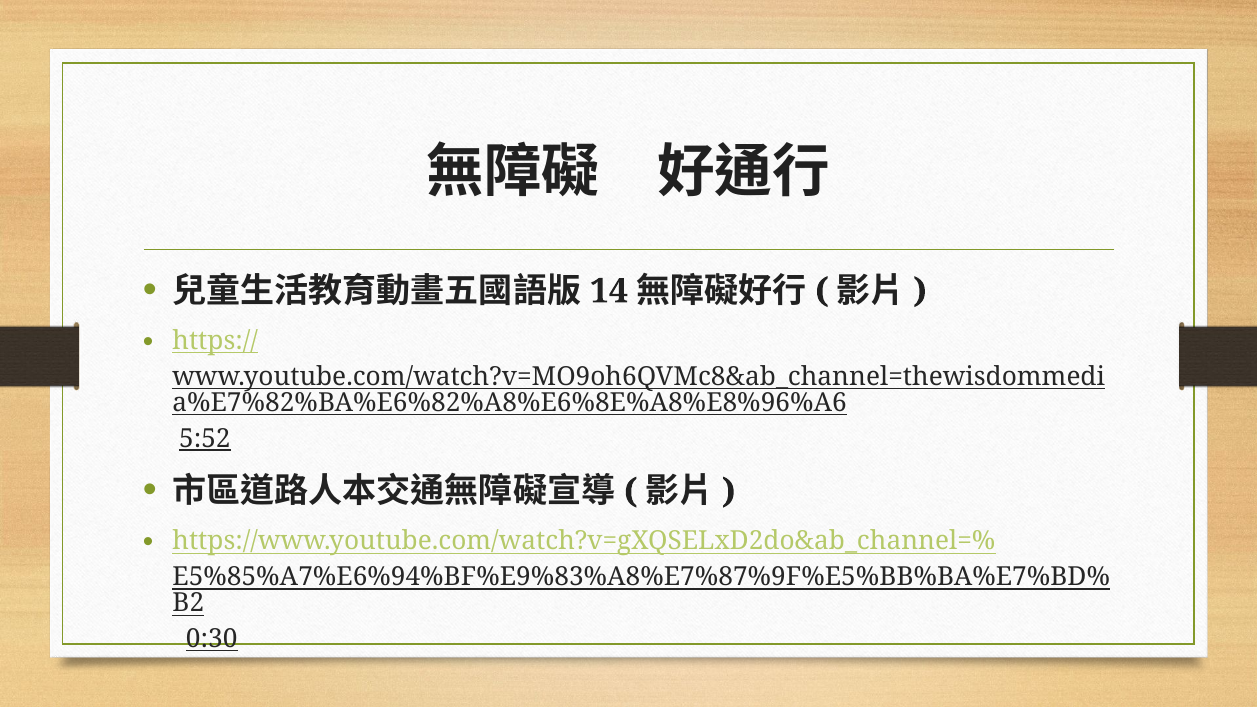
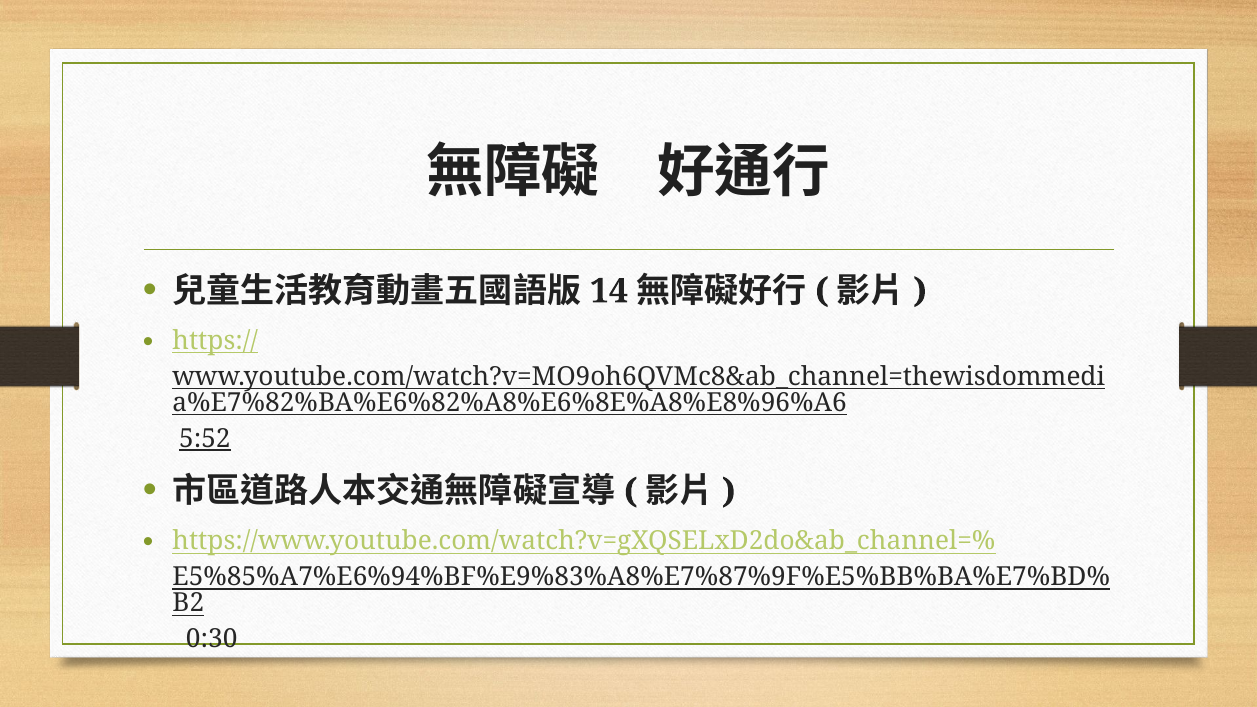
0:30 underline: present -> none
